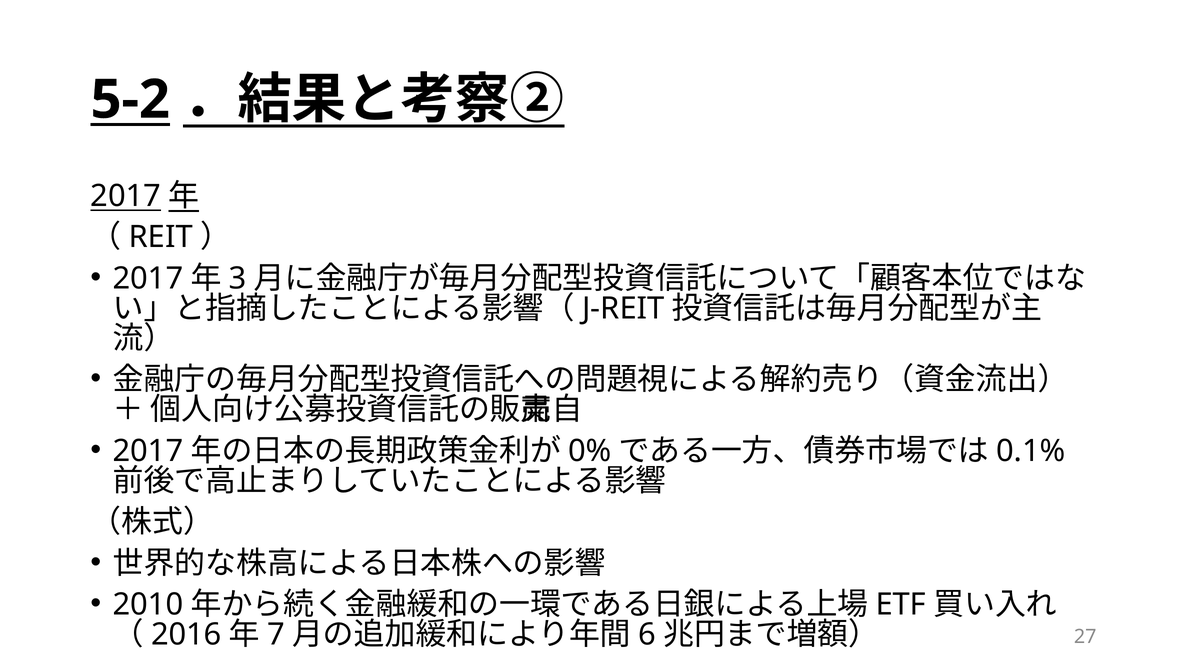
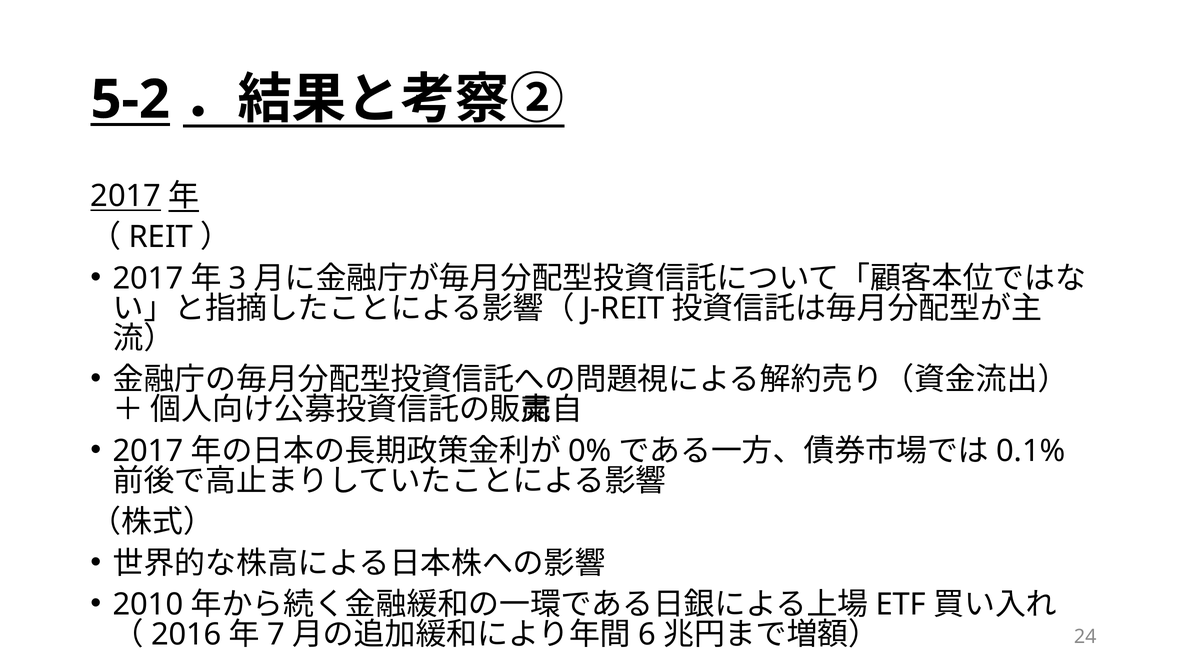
27: 27 -> 24
